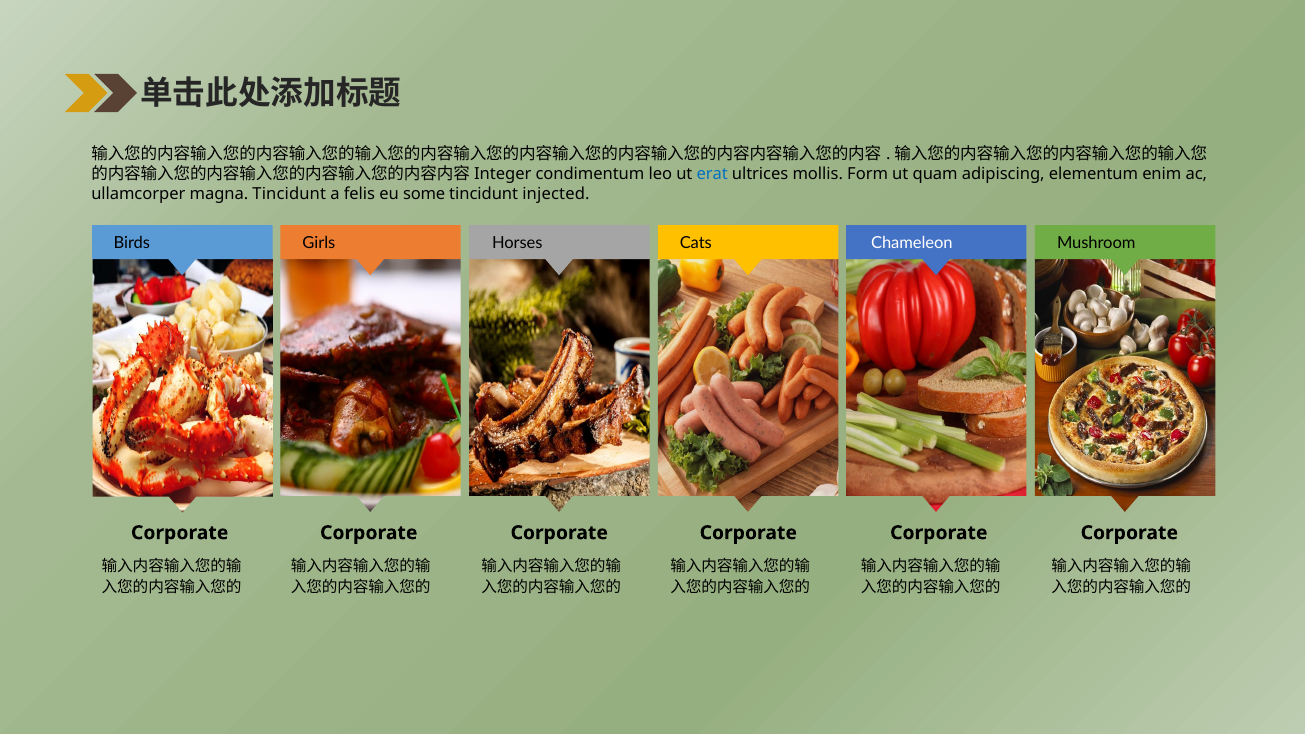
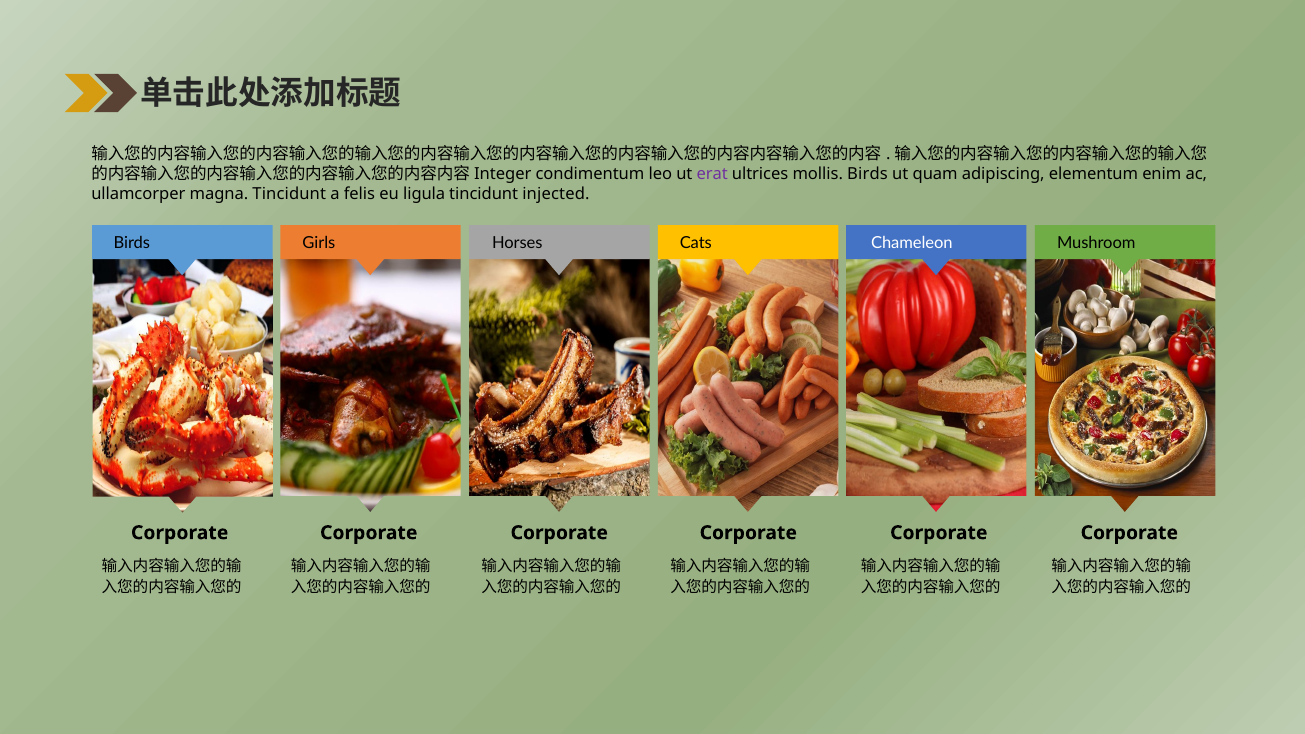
erat colour: blue -> purple
mollis Form: Form -> Birds
some: some -> ligula
